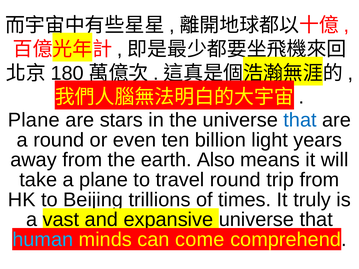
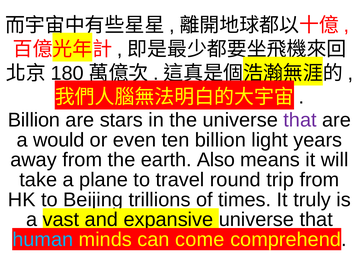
Plane at (34, 120): Plane -> Billion
that at (300, 120) colour: blue -> purple
a round: round -> would
